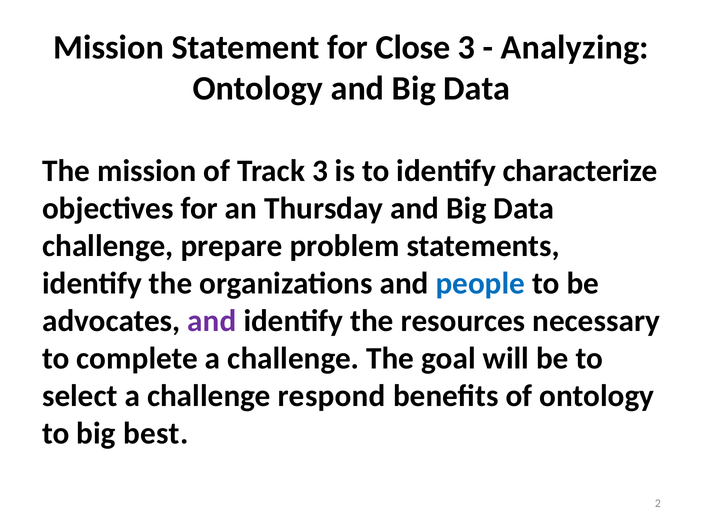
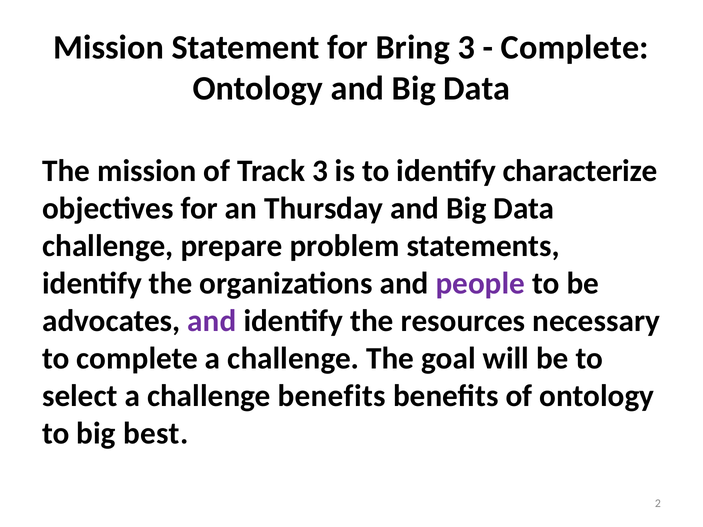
Close: Close -> Bring
Analyzing at (575, 48): Analyzing -> Complete
people colour: blue -> purple
challenge respond: respond -> benefits
